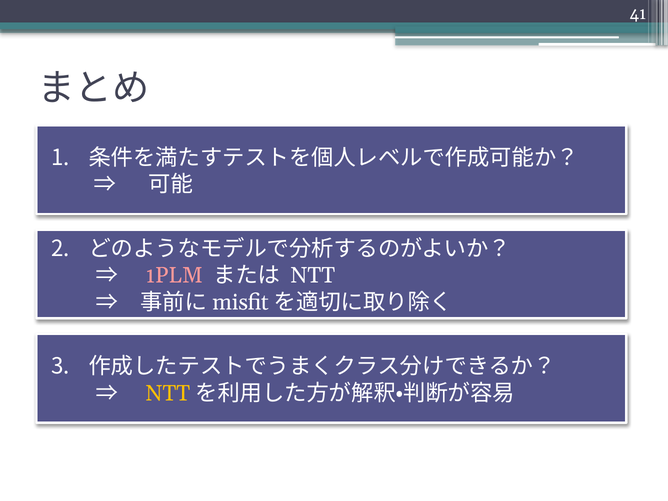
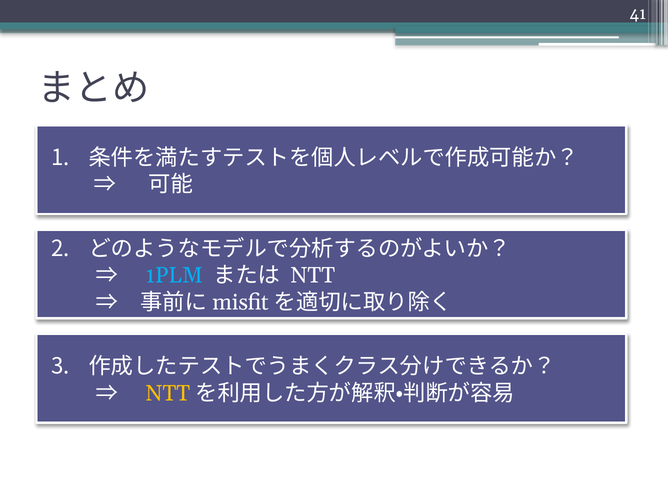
1PLM colour: pink -> light blue
